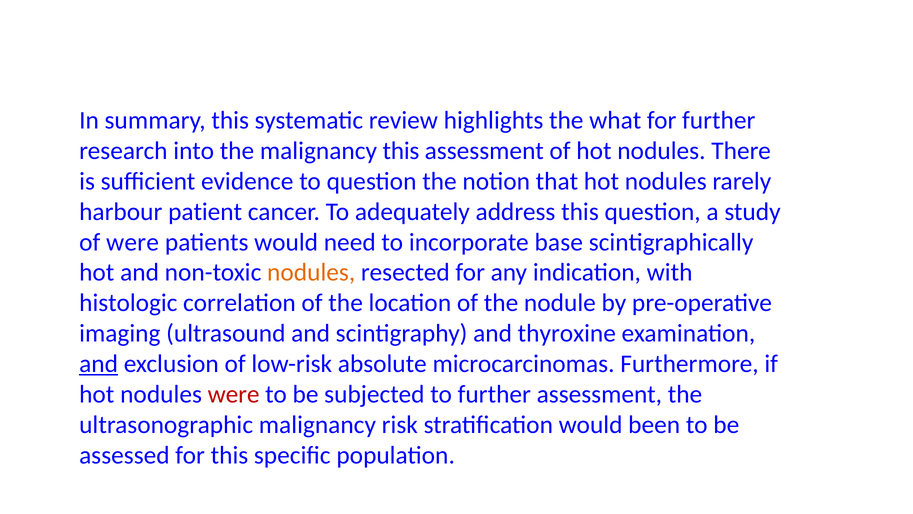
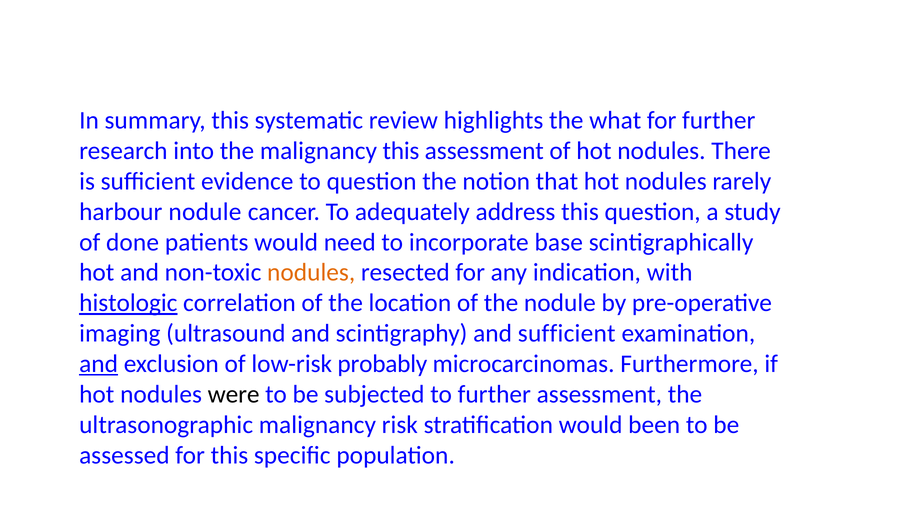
harbour patient: patient -> nodule
of were: were -> done
histologic underline: none -> present
and thyroxine: thyroxine -> sufficient
absolute: absolute -> probably
were at (234, 394) colour: red -> black
